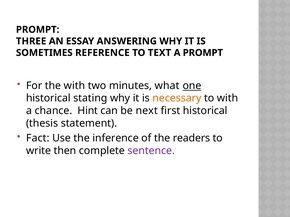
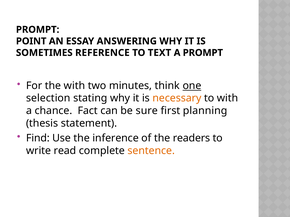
THREE: THREE -> POINT
what: what -> think
historical at (48, 98): historical -> selection
Hint: Hint -> Fact
next: next -> sure
first historical: historical -> planning
Fact: Fact -> Find
then: then -> read
sentence colour: purple -> orange
